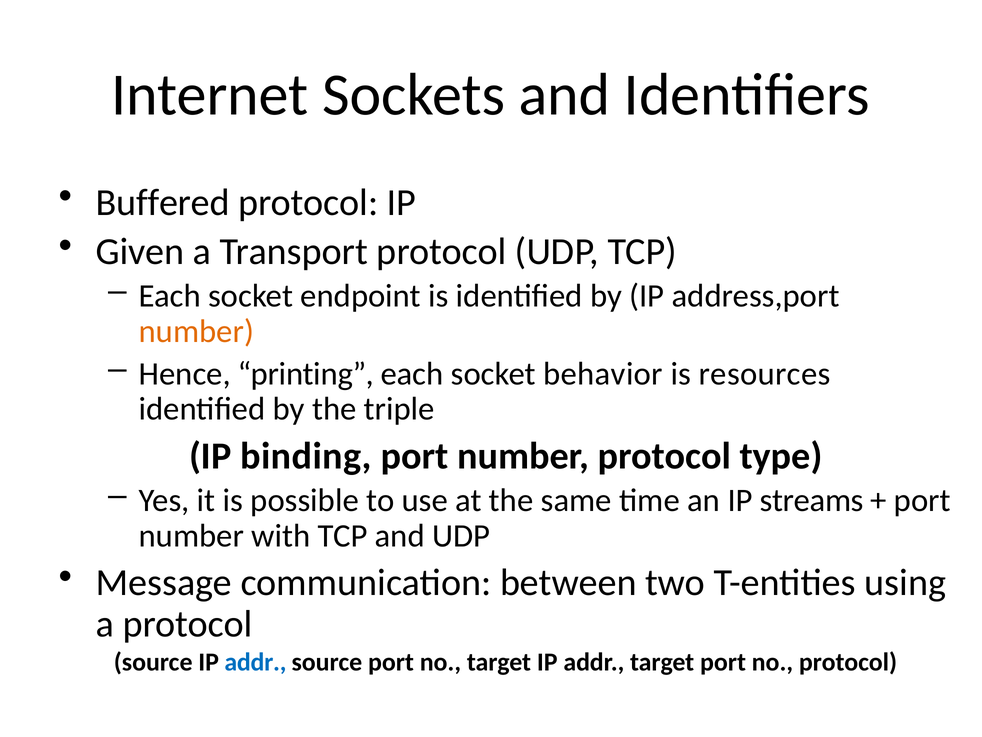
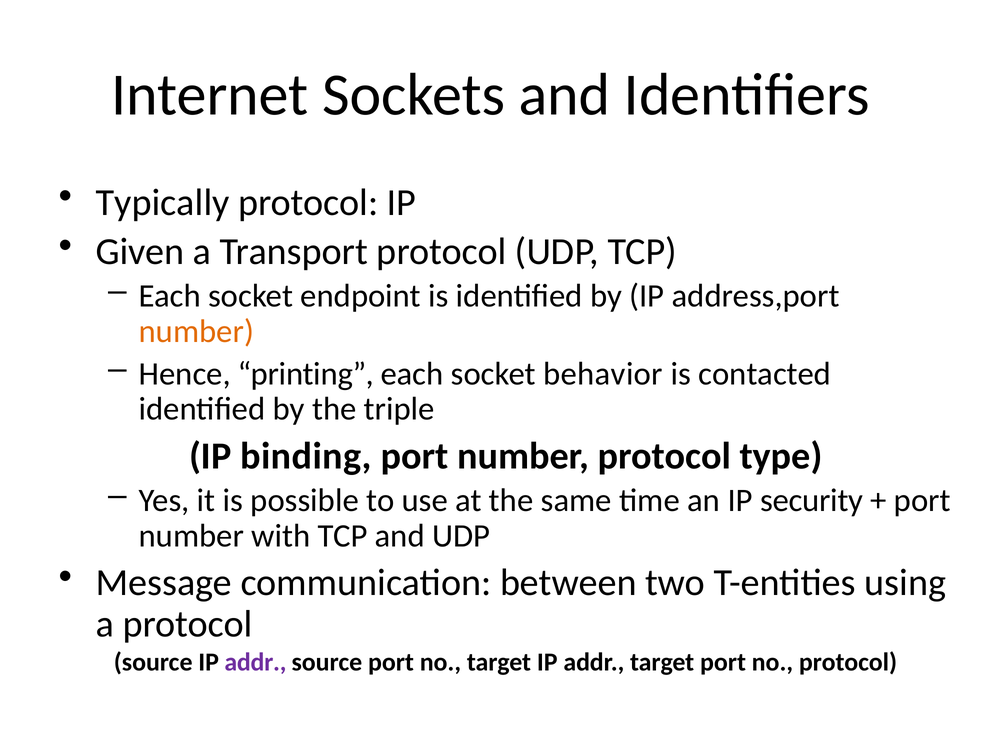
Buffered: Buffered -> Typically
resources: resources -> contacted
streams: streams -> security
addr at (255, 662) colour: blue -> purple
